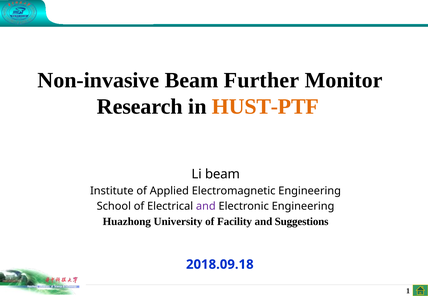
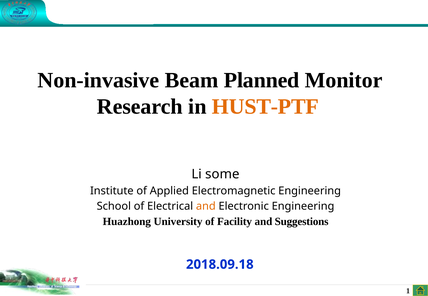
Further: Further -> Planned
Li beam: beam -> some
and at (206, 206) colour: purple -> orange
